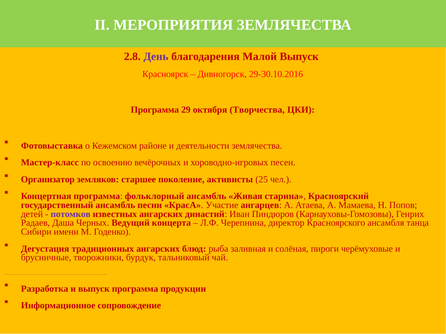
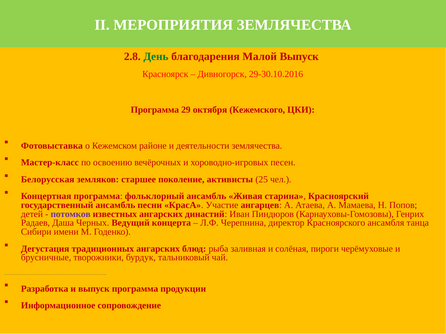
День colour: purple -> green
Творчества: Творчества -> Кежемского
Организатор: Организатор -> Белорусская
